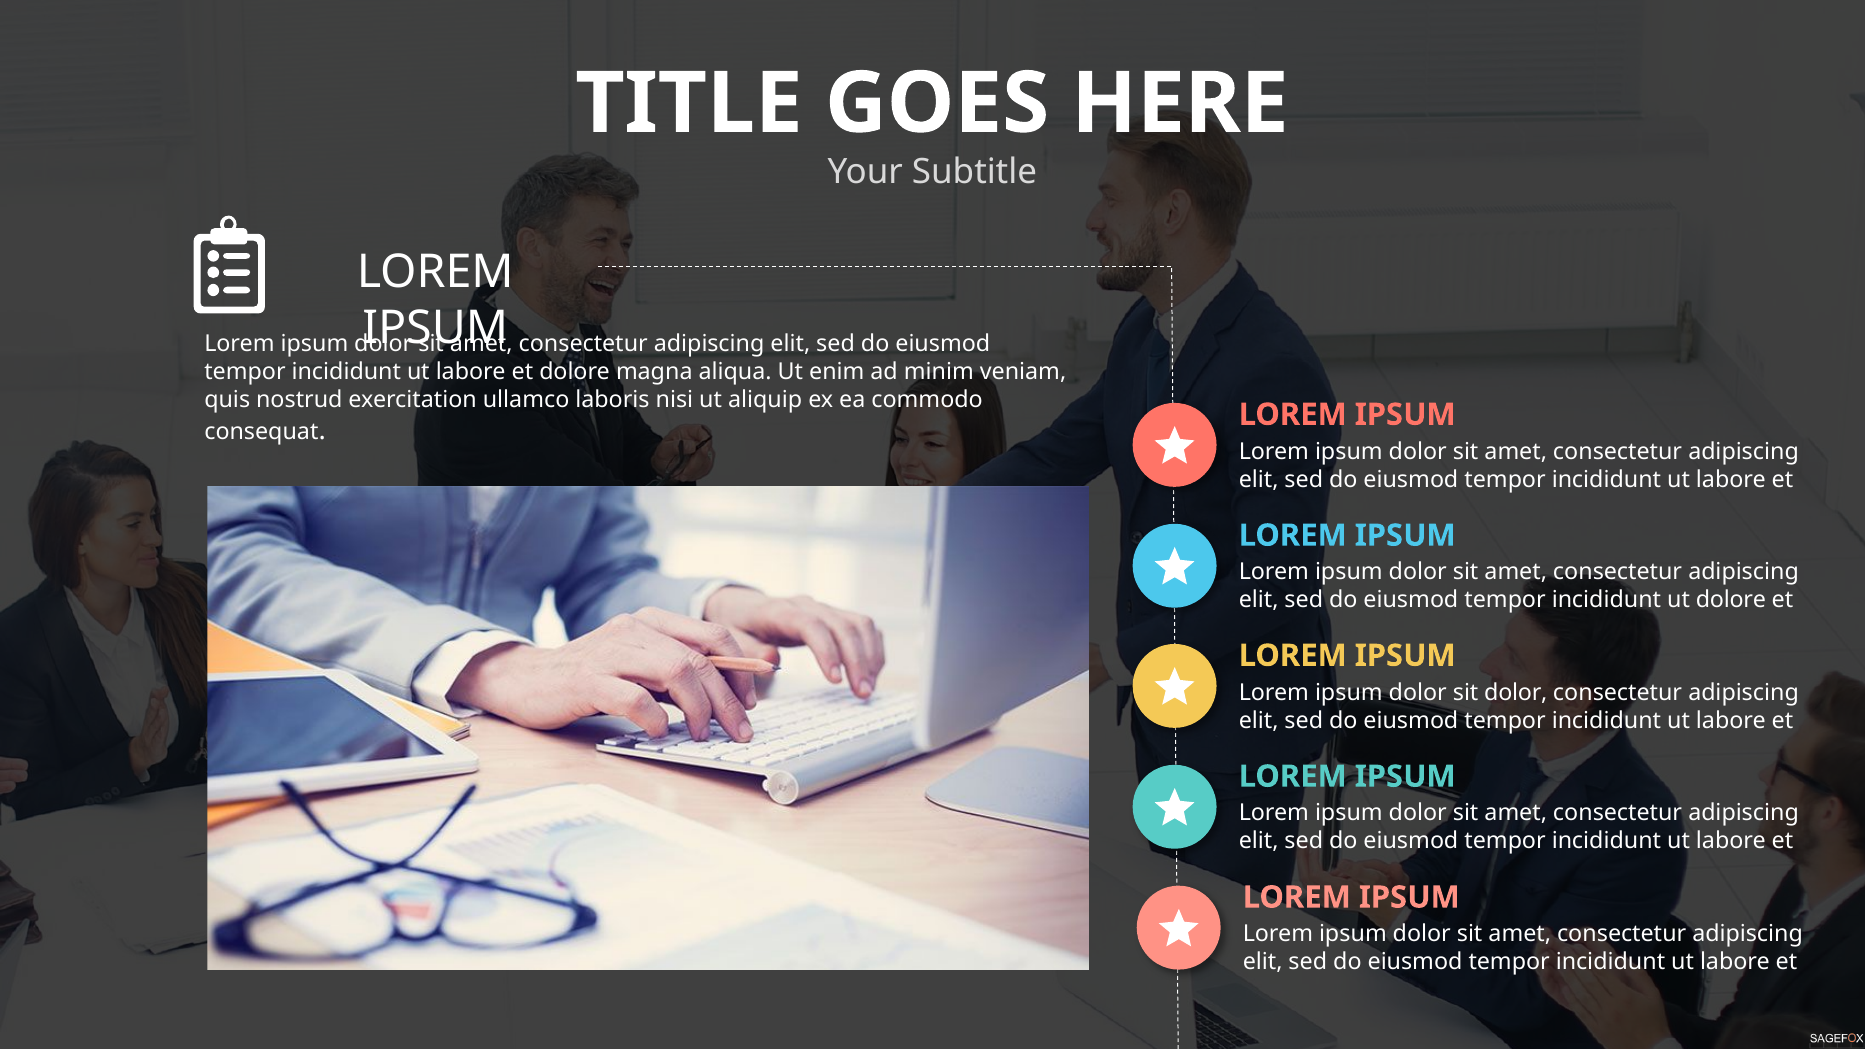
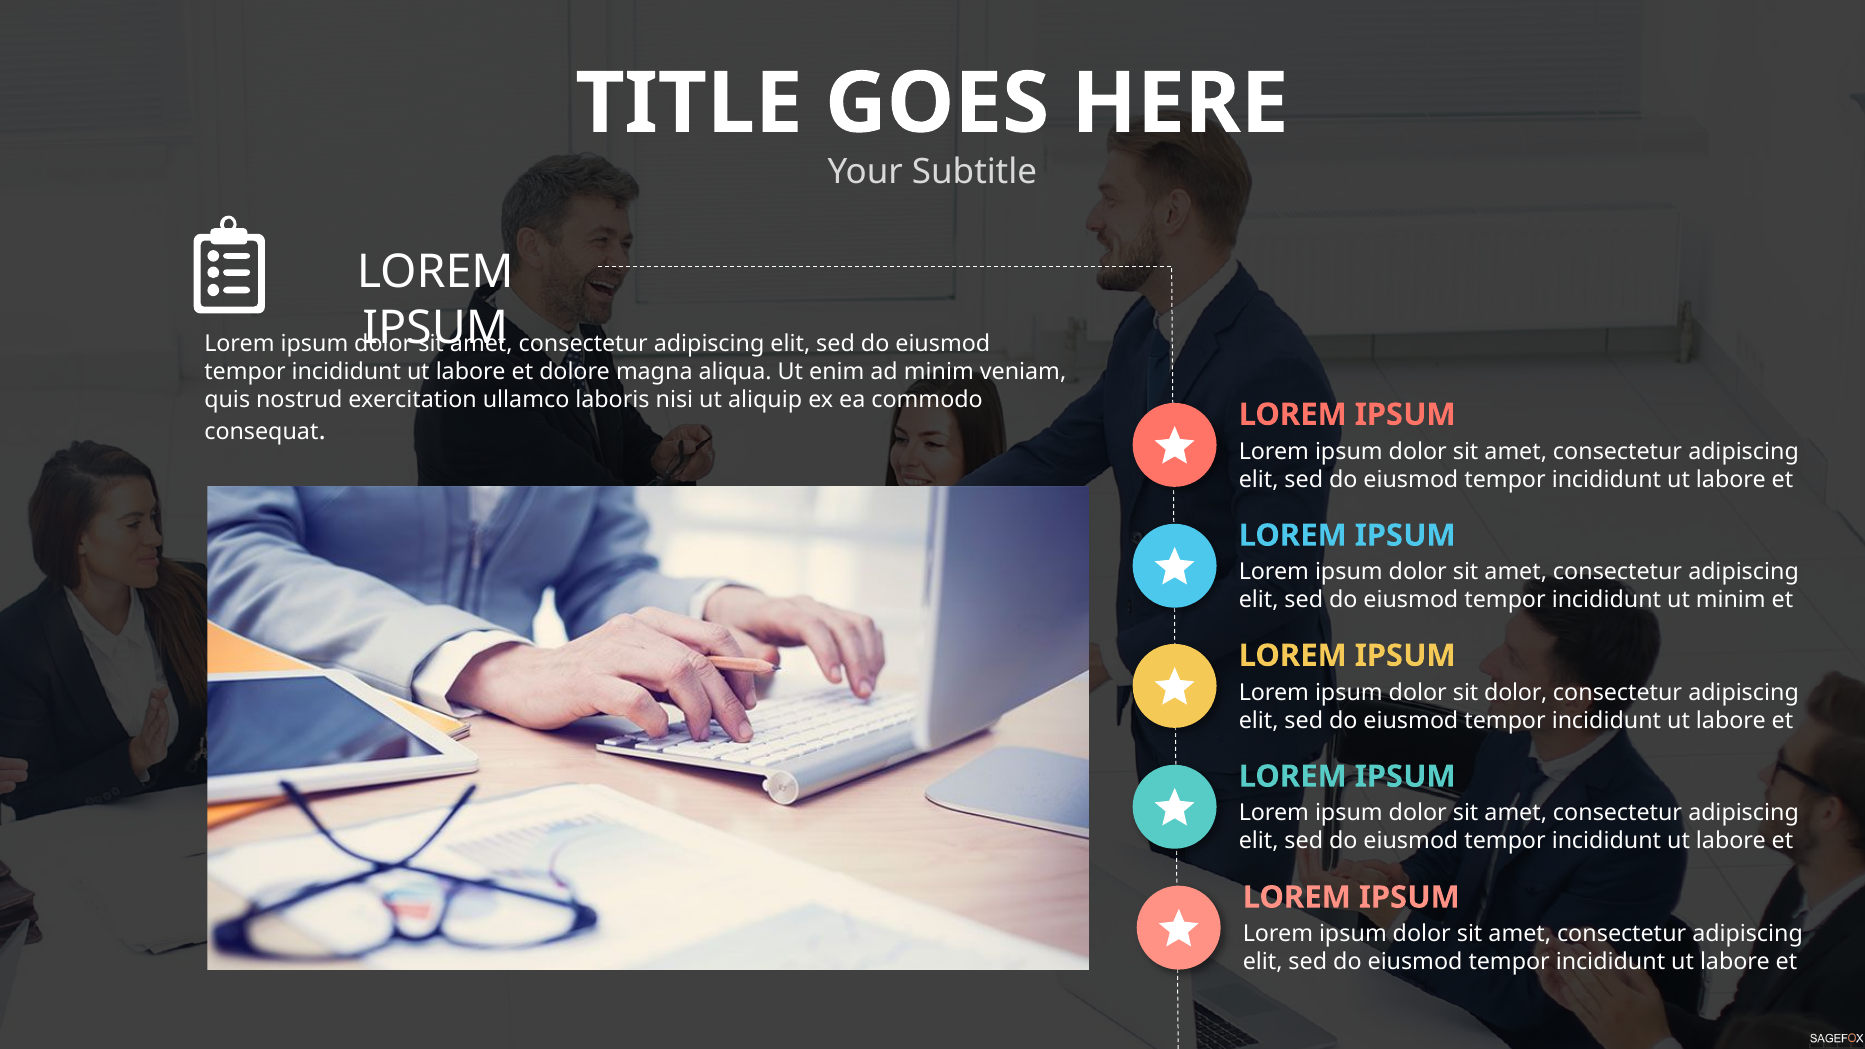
ut dolore: dolore -> minim
